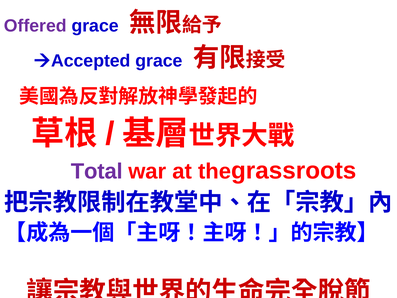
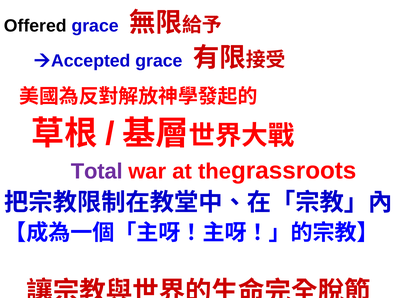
Offered colour: purple -> black
